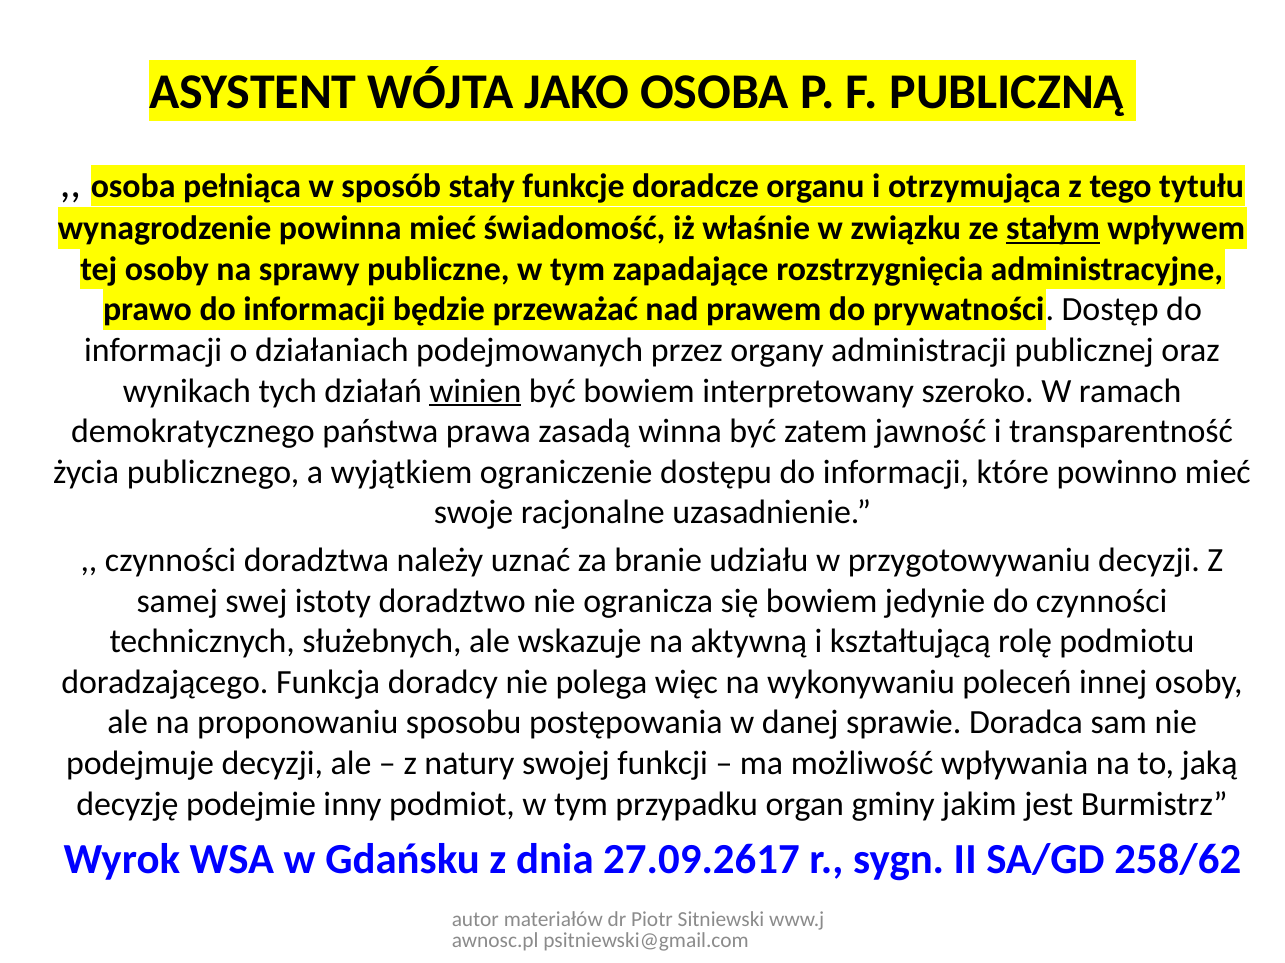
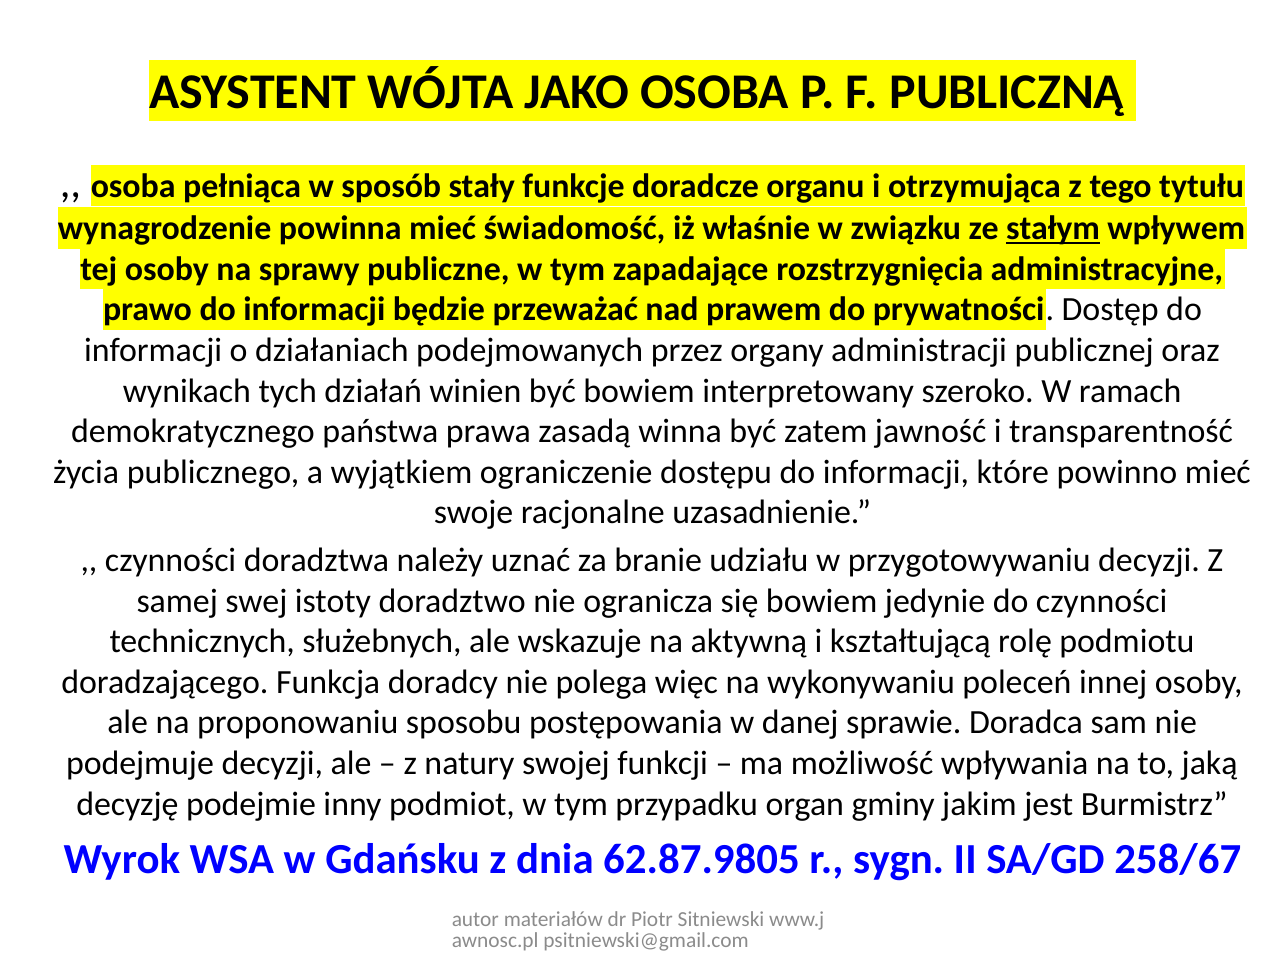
winien underline: present -> none
27.09.2617: 27.09.2617 -> 62.87.9805
258/62: 258/62 -> 258/67
